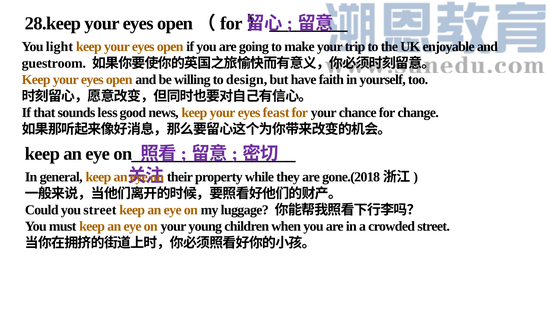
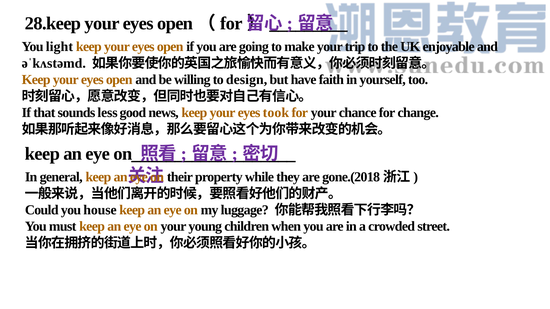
guestroom: guestroom -> əˈkʌstəmd
feast: feast -> took
you street: street -> house
